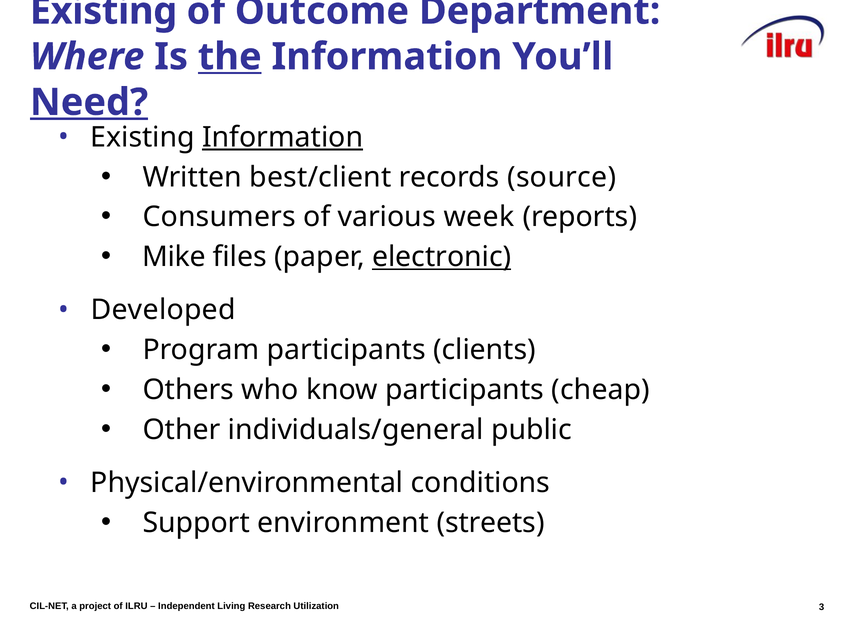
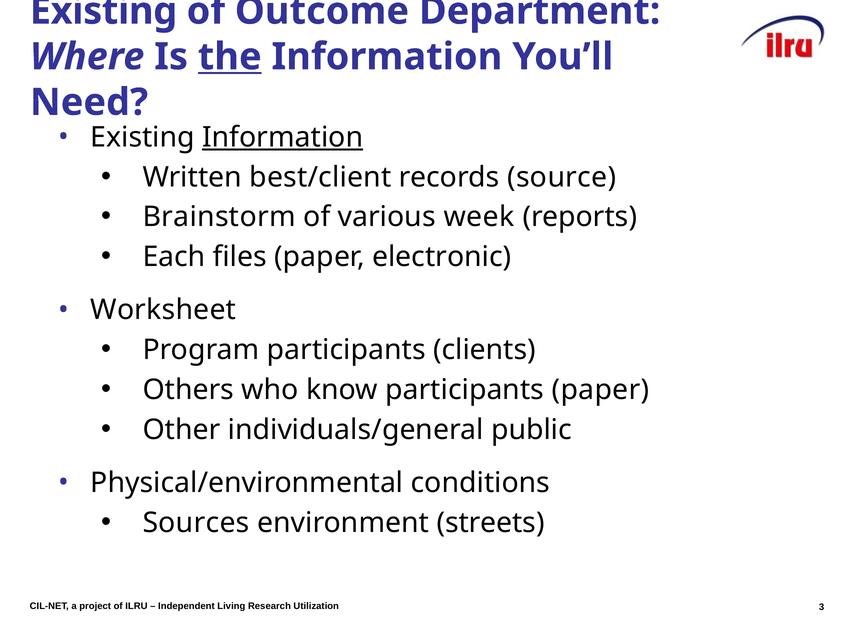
Need underline: present -> none
Consumers: Consumers -> Brainstorm
Mike: Mike -> Each
electronic underline: present -> none
Developed: Developed -> Worksheet
participants cheap: cheap -> paper
Support: Support -> Sources
